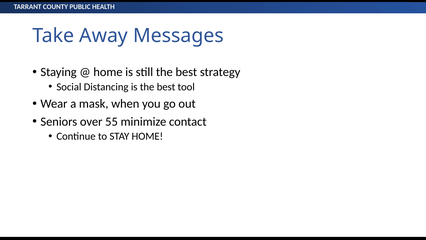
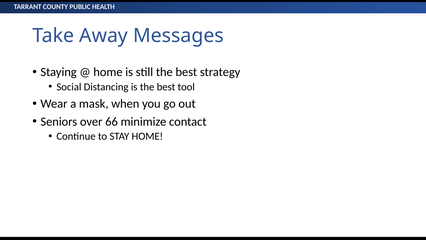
55: 55 -> 66
